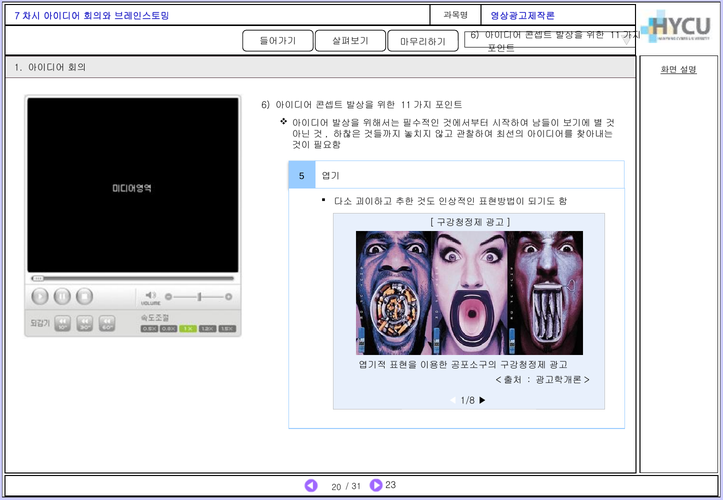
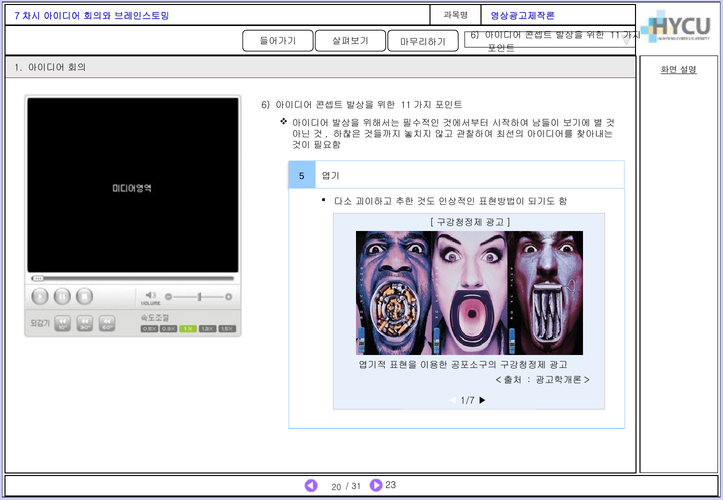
1/8: 1/8 -> 1/7
